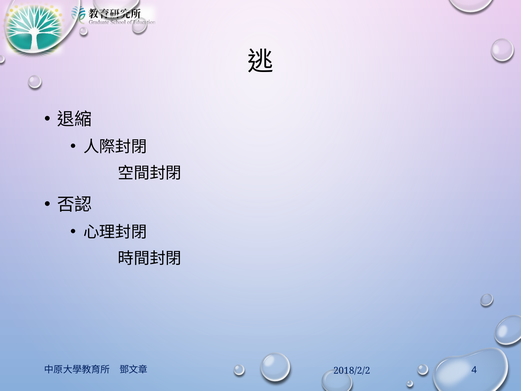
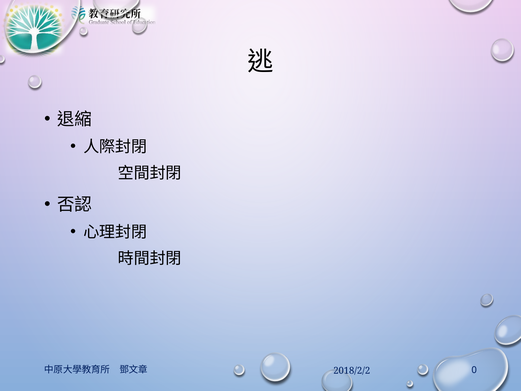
4: 4 -> 0
